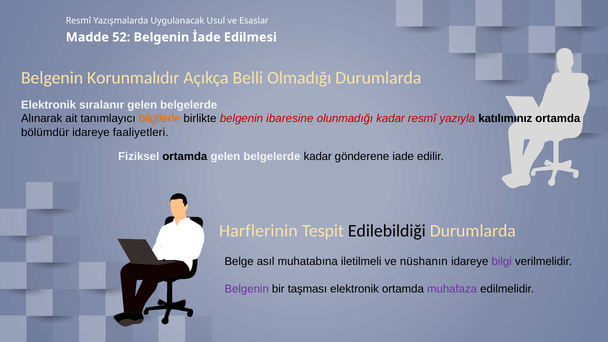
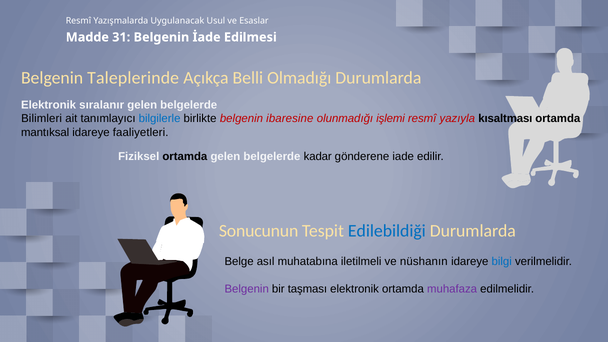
52: 52 -> 31
Korunmalıdır: Korunmalıdır -> Taleplerinde
Alınarak: Alınarak -> Bilimleri
bilgilerle colour: orange -> blue
olunmadığı kadar: kadar -> işlemi
katılımınız: katılımınız -> kısaltması
bölümdür: bölümdür -> mantıksal
Harflerinin: Harflerinin -> Sonucunun
Edilebildiği colour: black -> blue
bilgi colour: purple -> blue
